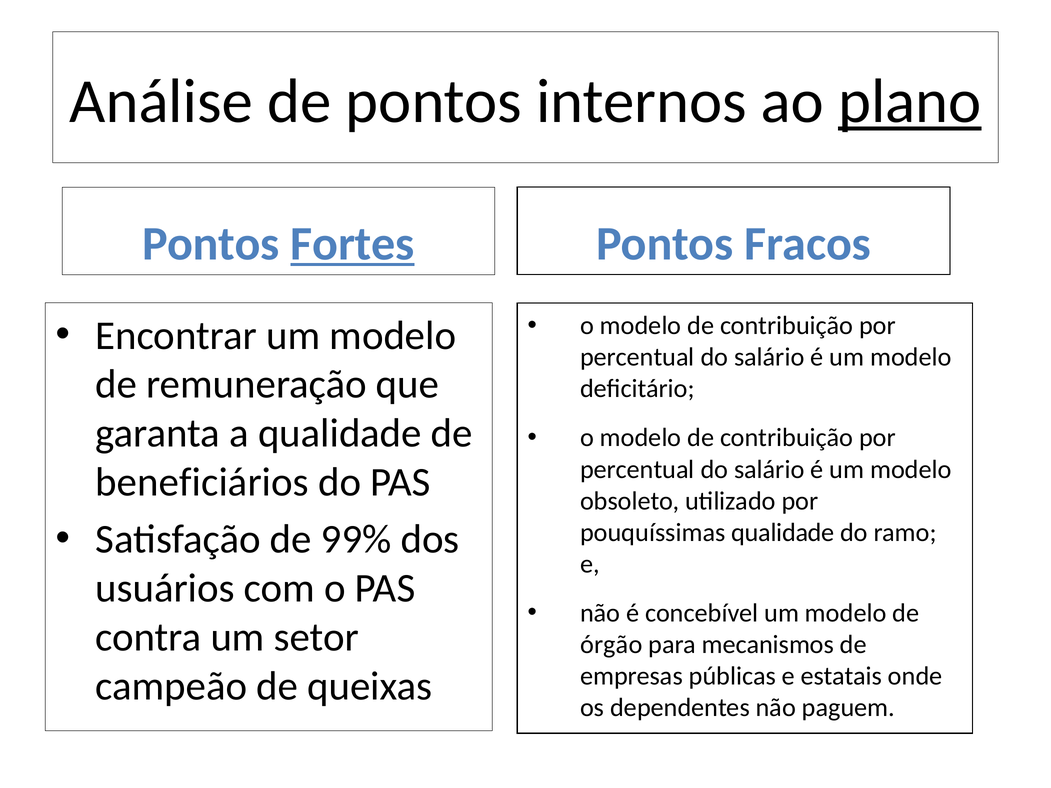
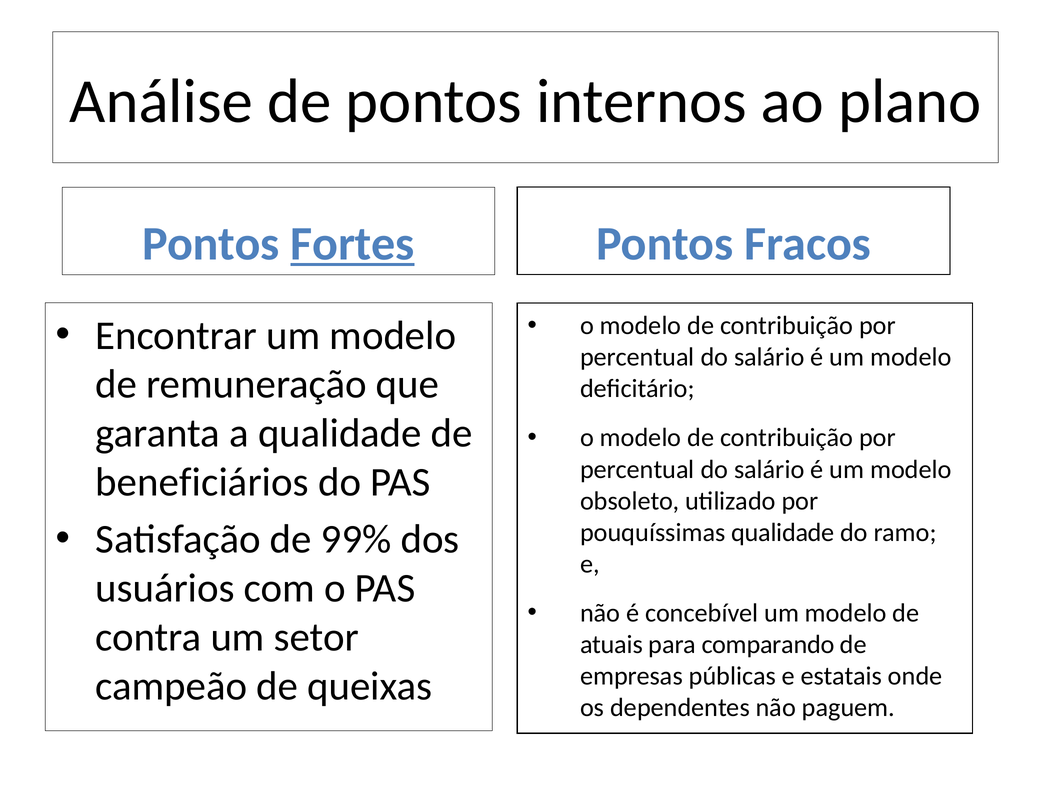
plano underline: present -> none
órgão: órgão -> atuais
mecanismos: mecanismos -> comparando
